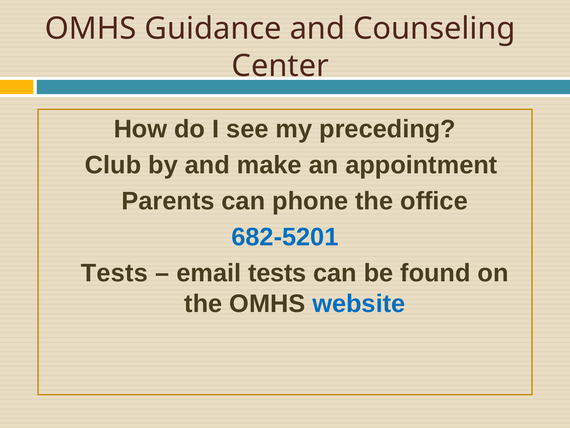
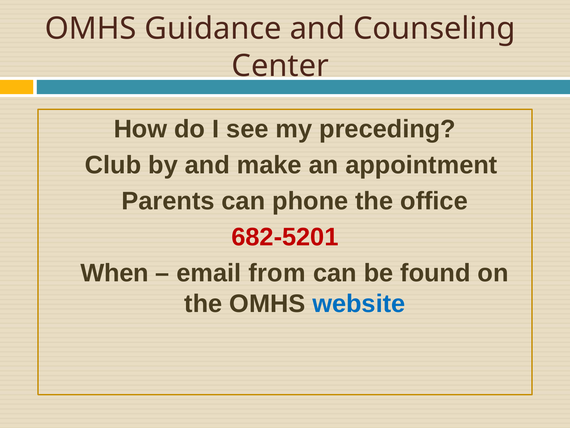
682-5201 colour: blue -> red
Tests at (114, 273): Tests -> When
email tests: tests -> from
